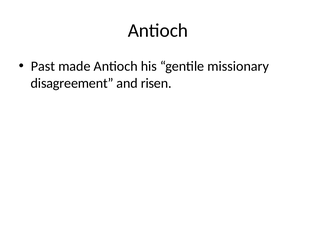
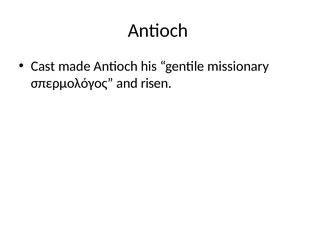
Past: Past -> Cast
disagreement: disagreement -> σπερμολόγος
